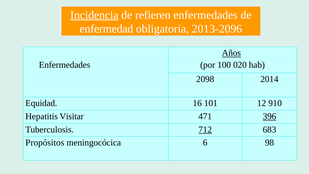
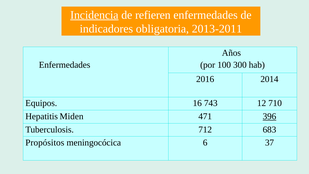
enfermedad: enfermedad -> indicadores
2013-2096: 2013-2096 -> 2013-2011
Años underline: present -> none
020: 020 -> 300
2098: 2098 -> 2016
Equidad: Equidad -> Equipos
101: 101 -> 743
910: 910 -> 710
Visitar: Visitar -> Miden
712 underline: present -> none
98: 98 -> 37
